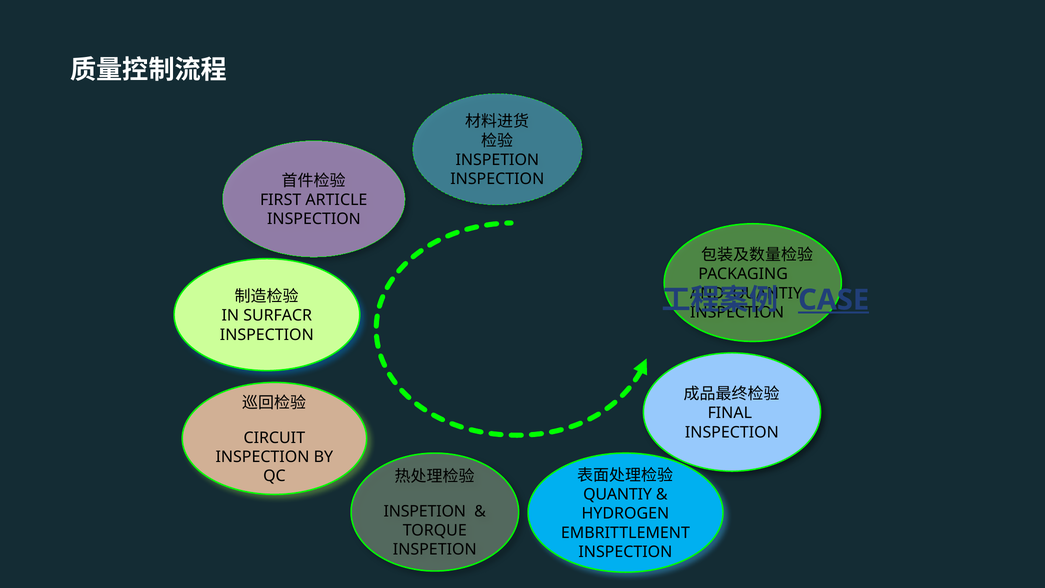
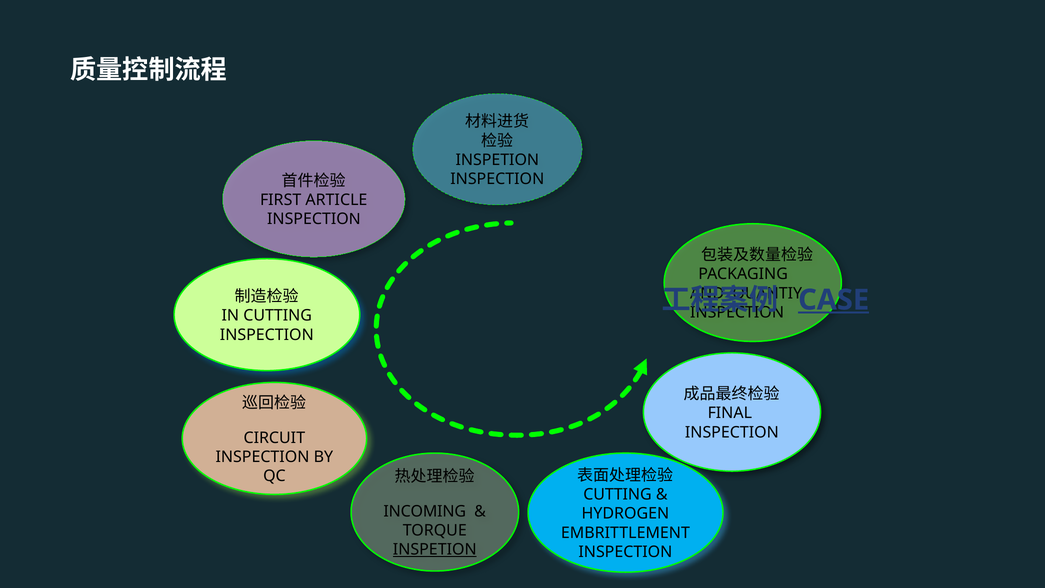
IN SURFACR: SURFACR -> CUTTING
QUANTIY at (618, 494): QUANTIY -> CUTTING
INSPETION at (425, 511): INSPETION -> INCOMING
INSPETION at (435, 550) underline: none -> present
